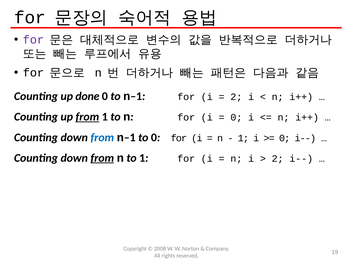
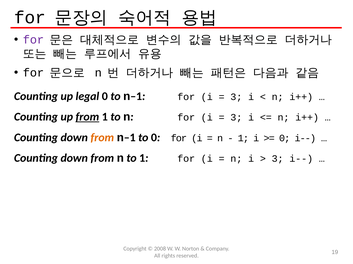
done: done -> legal
2 at (236, 97): 2 -> 3
0 at (236, 118): 0 -> 3
from at (102, 138) colour: blue -> orange
from at (102, 158) underline: present -> none
2 at (278, 159): 2 -> 3
